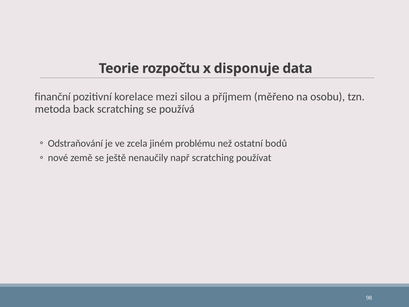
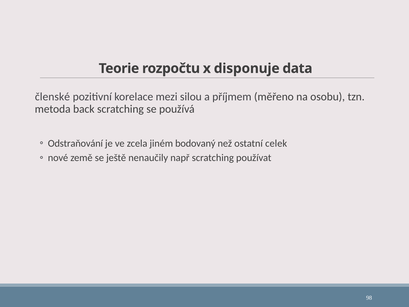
finanční: finanční -> členské
problému: problému -> bodovaný
bodů: bodů -> celek
